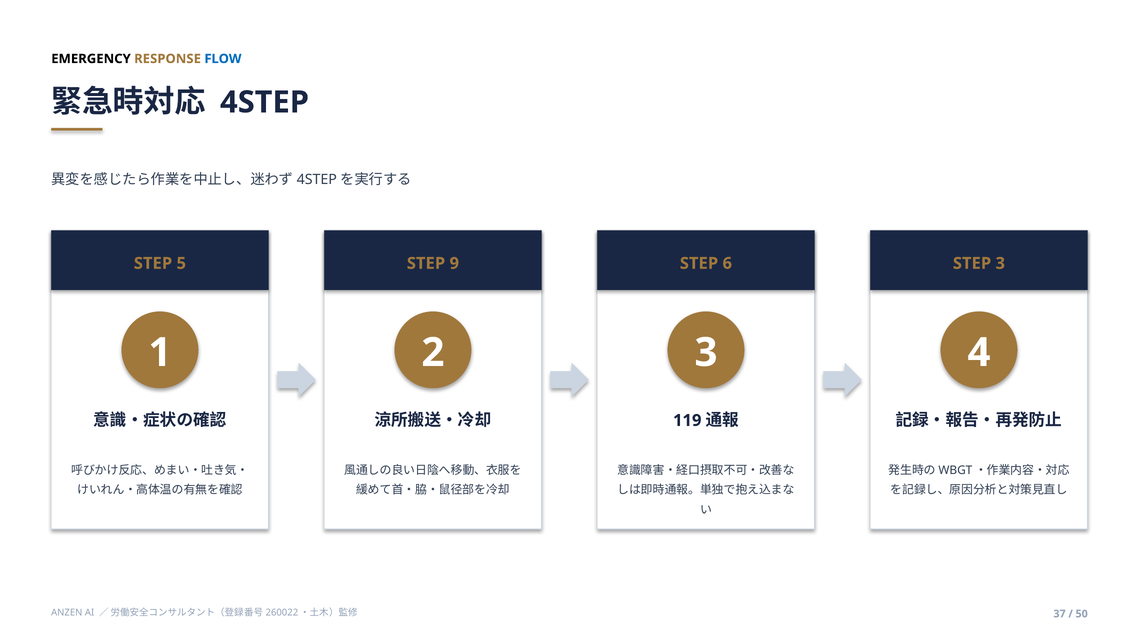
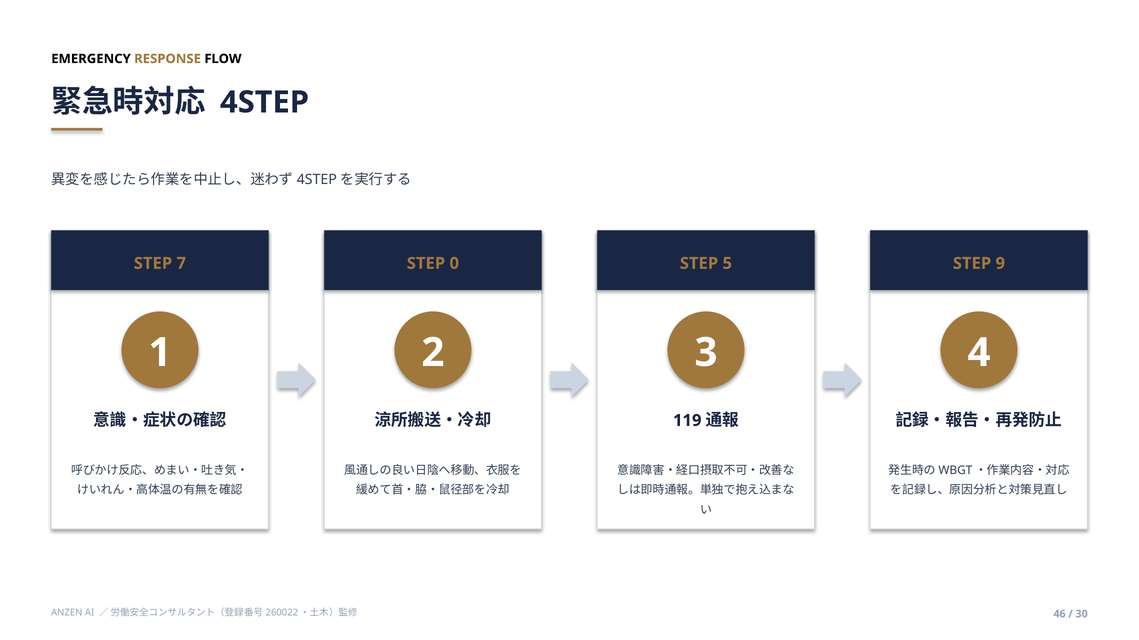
FLOW colour: blue -> black
5: 5 -> 7
9: 9 -> 0
6: 6 -> 5
STEP 3: 3 -> 9
37: 37 -> 46
50: 50 -> 30
